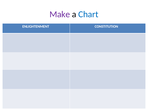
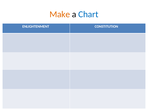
Make colour: purple -> orange
